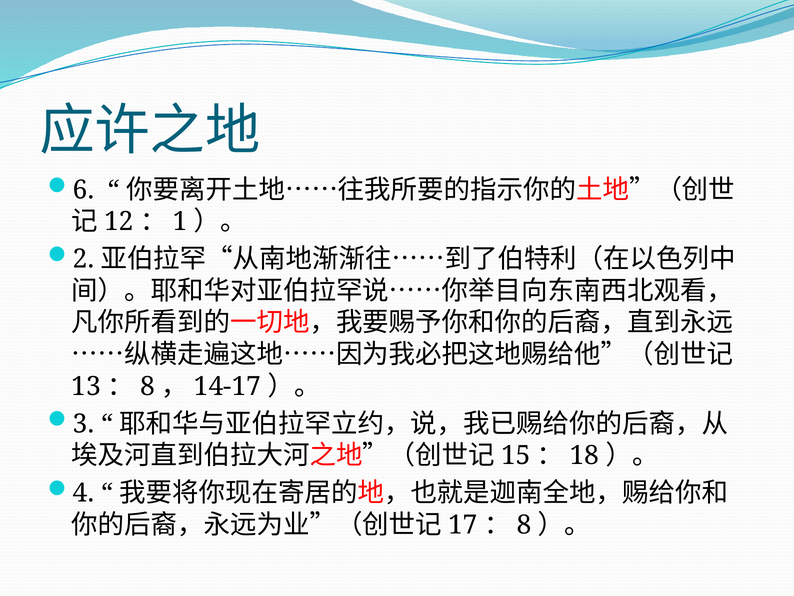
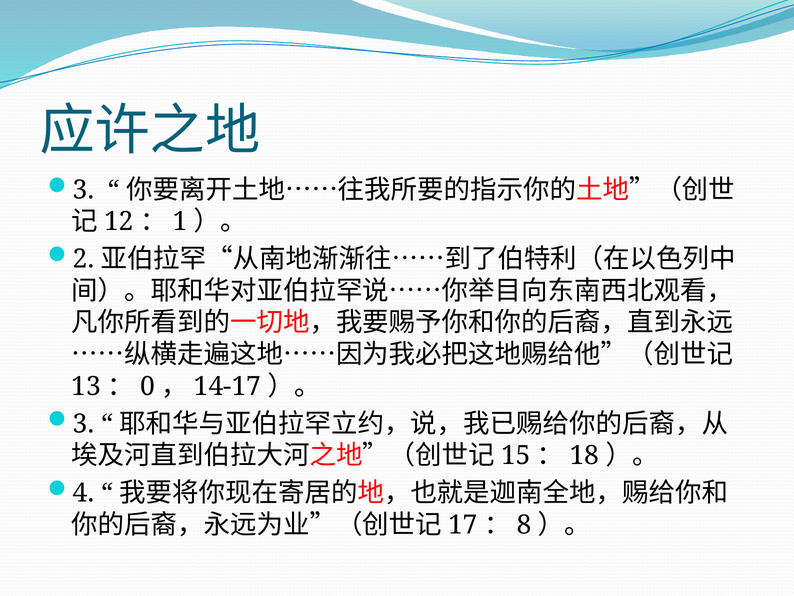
6 at (84, 190): 6 -> 3
8 at (147, 386): 8 -> 0
